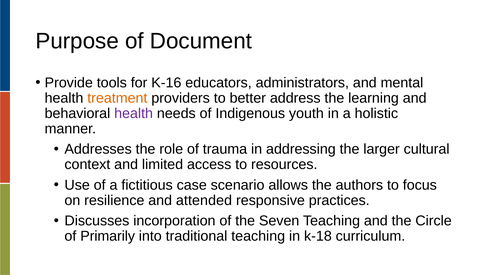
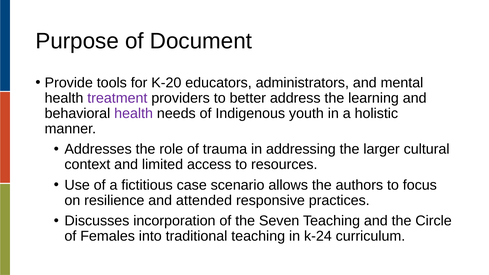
K-16: K-16 -> K-20
treatment colour: orange -> purple
Primarily: Primarily -> Females
k-18: k-18 -> k-24
